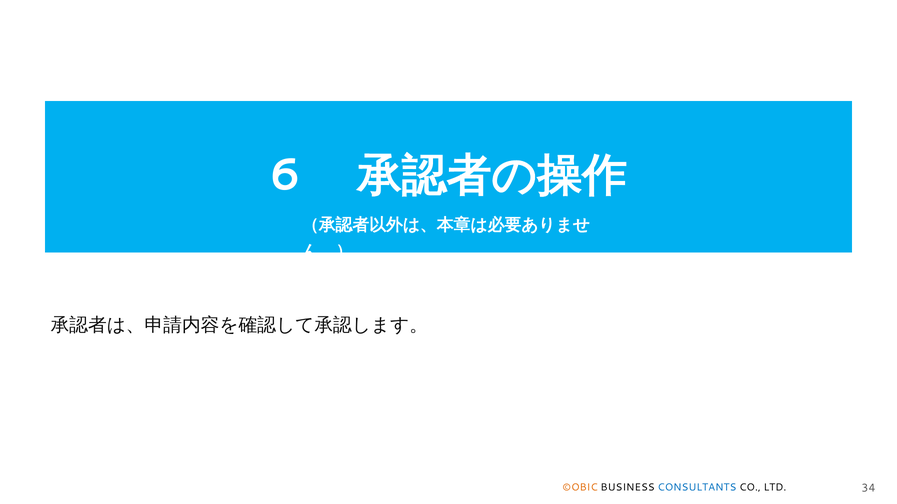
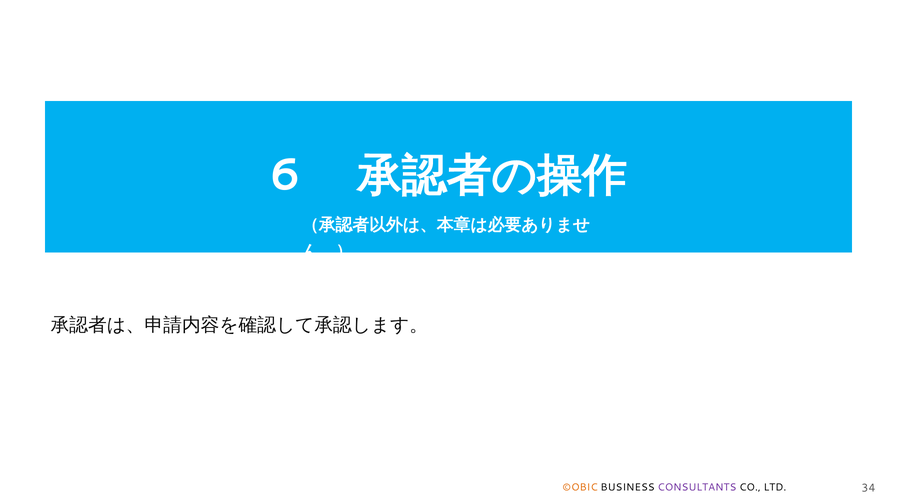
CONSULTANTS colour: blue -> purple
